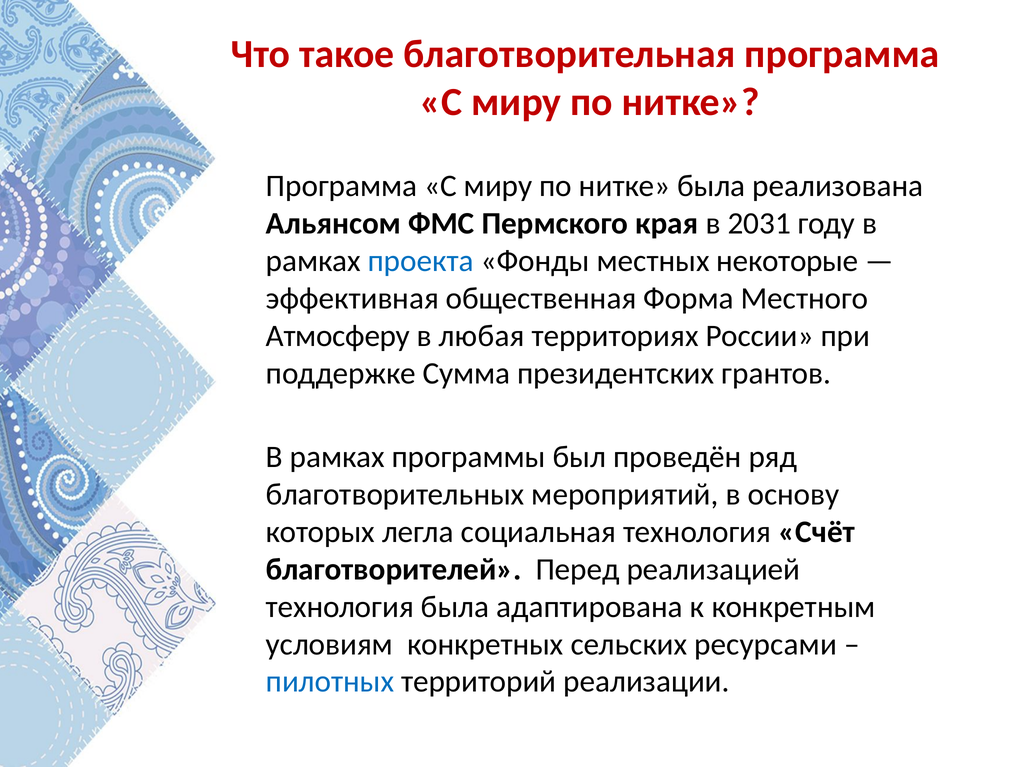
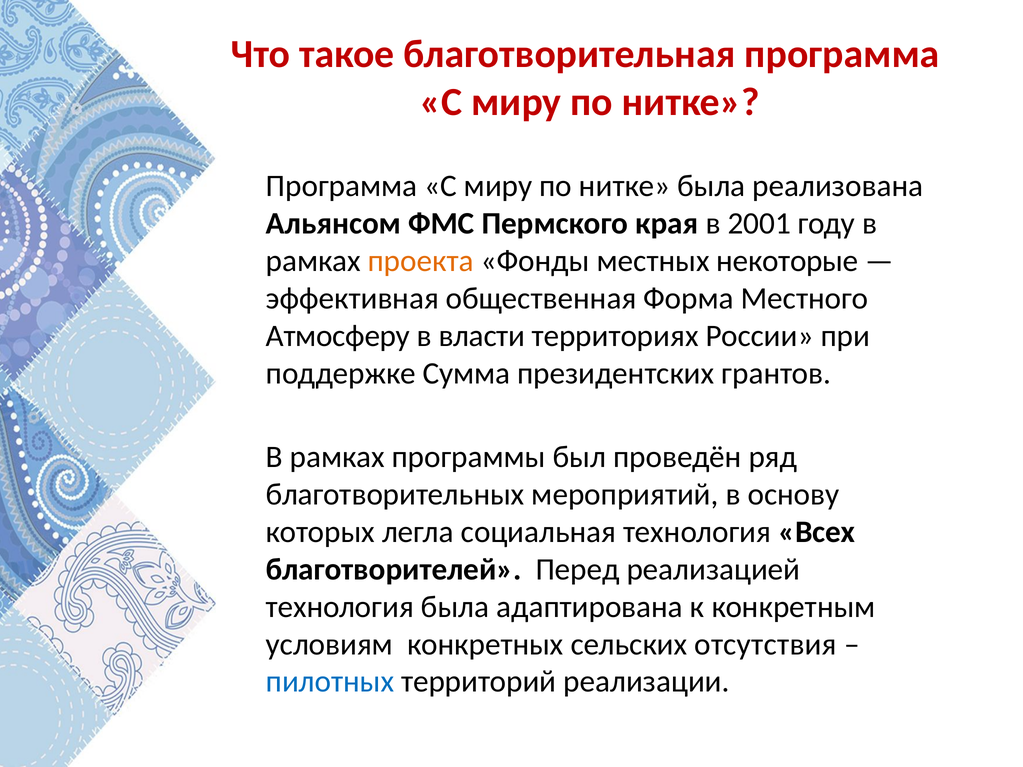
2031: 2031 -> 2001
проекта colour: blue -> orange
любая: любая -> власти
Счёт: Счёт -> Всех
ресурсами: ресурсами -> отсутствия
